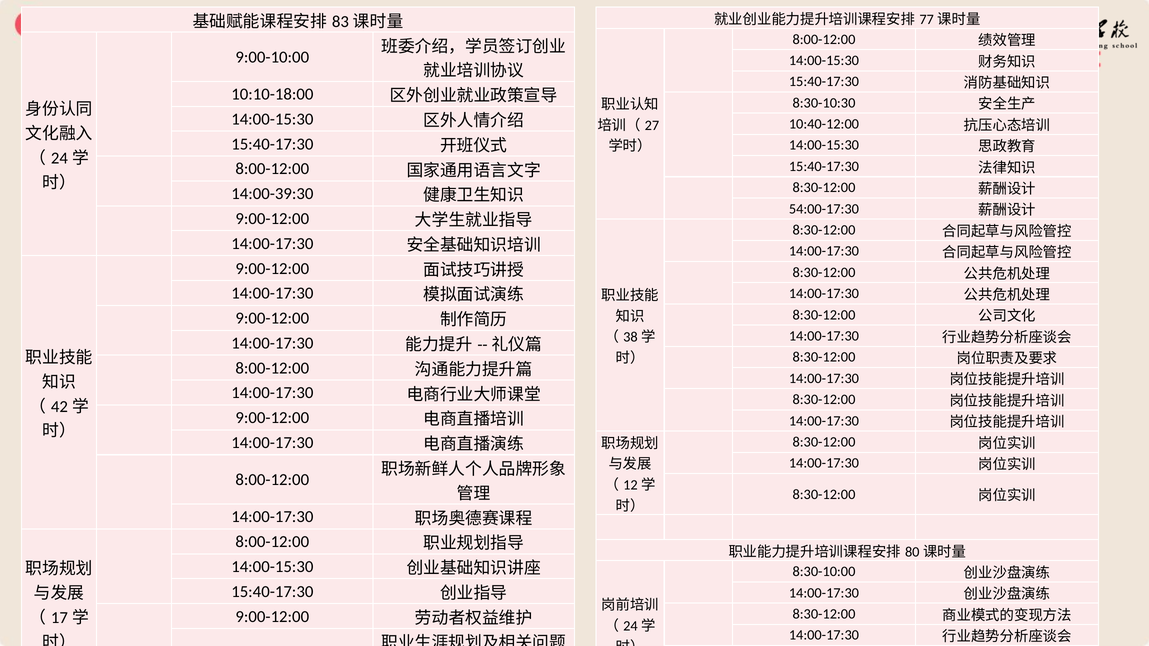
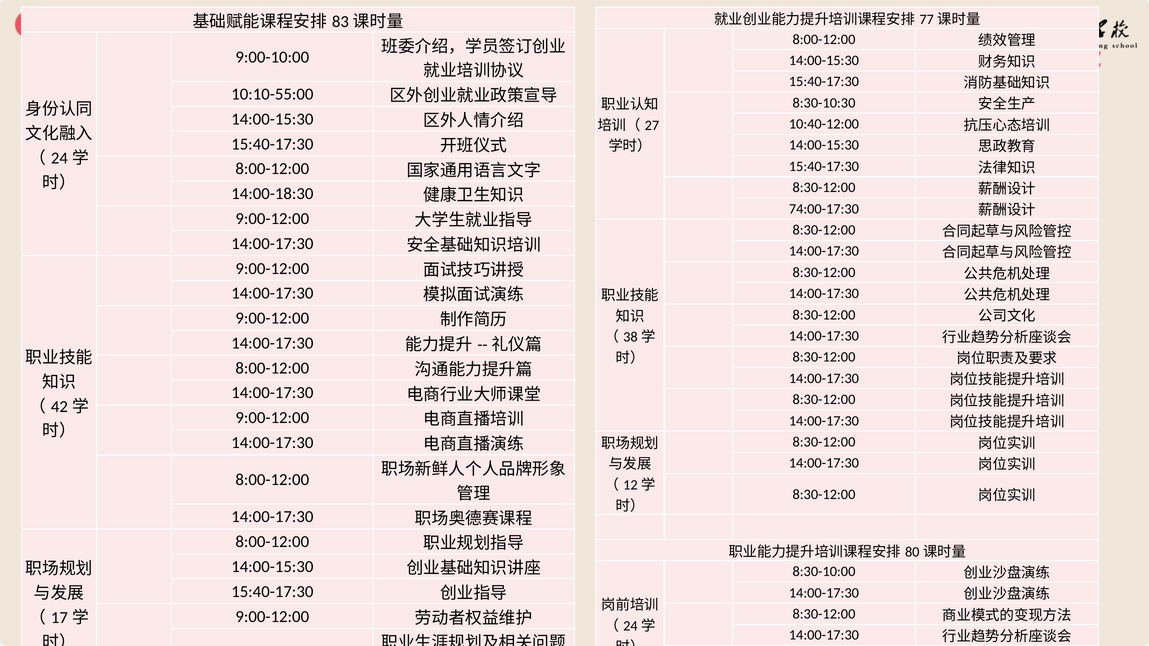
10:10-18:00: 10:10-18:00 -> 10:10-55:00
14:00-39:30: 14:00-39:30 -> 14:00-18:30
54:00-17:30: 54:00-17:30 -> 74:00-17:30
